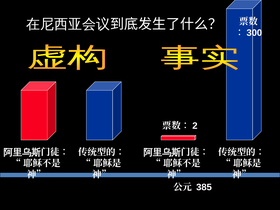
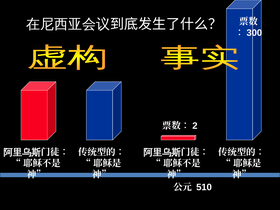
385: 385 -> 510
